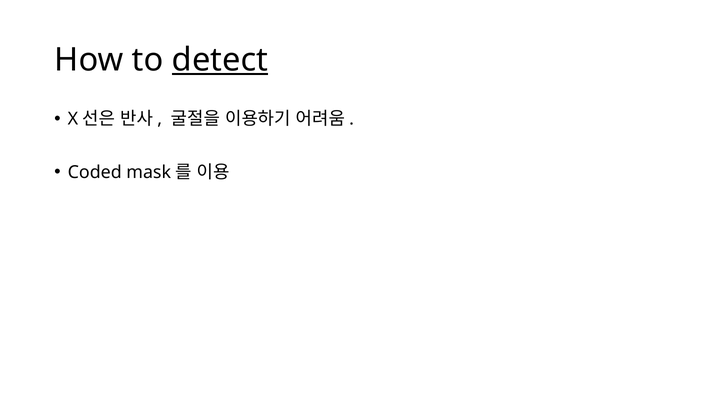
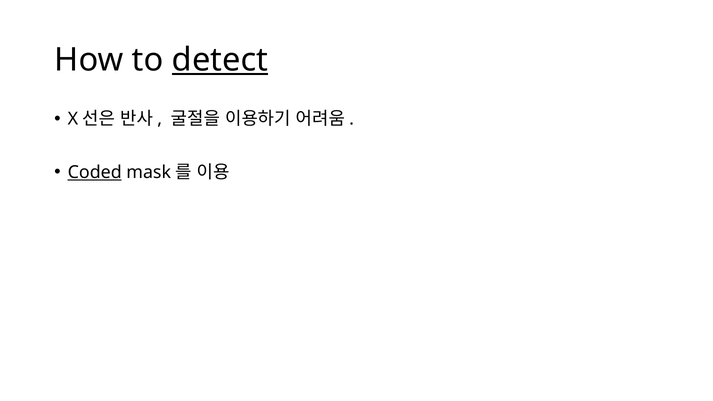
Coded underline: none -> present
